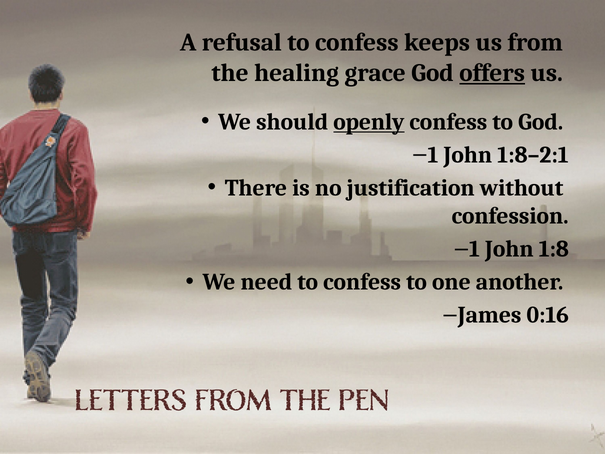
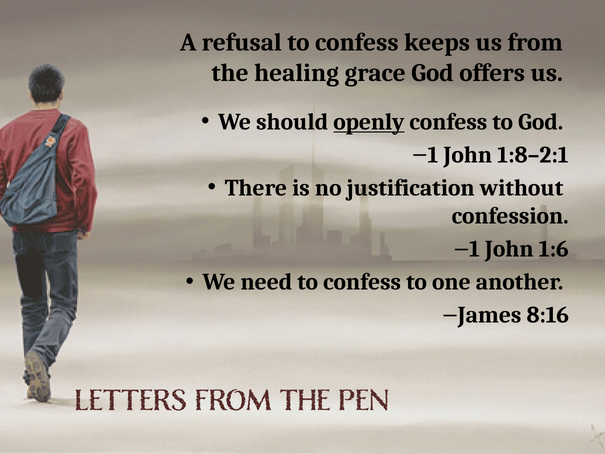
offers underline: present -> none
1:8: 1:8 -> 1:6
0:16: 0:16 -> 8:16
